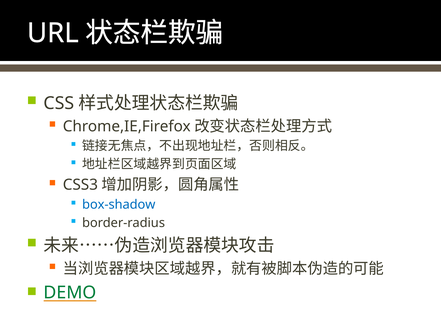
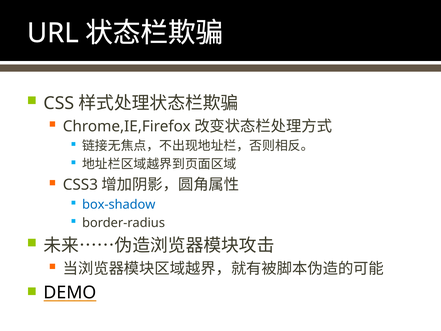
DEMO colour: green -> black
